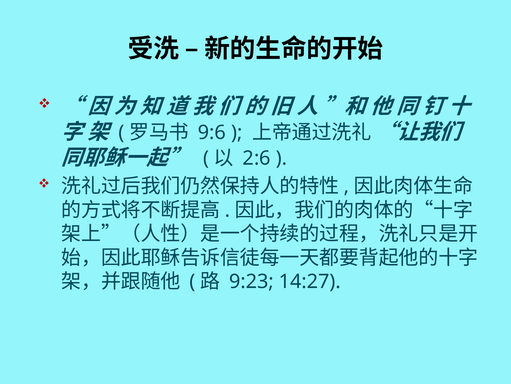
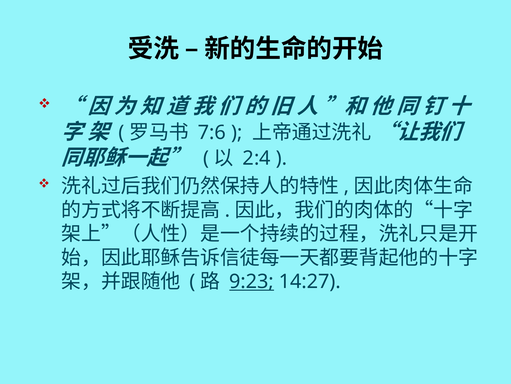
9:6: 9:6 -> 7:6
2:6: 2:6 -> 2:4
9:23 underline: none -> present
